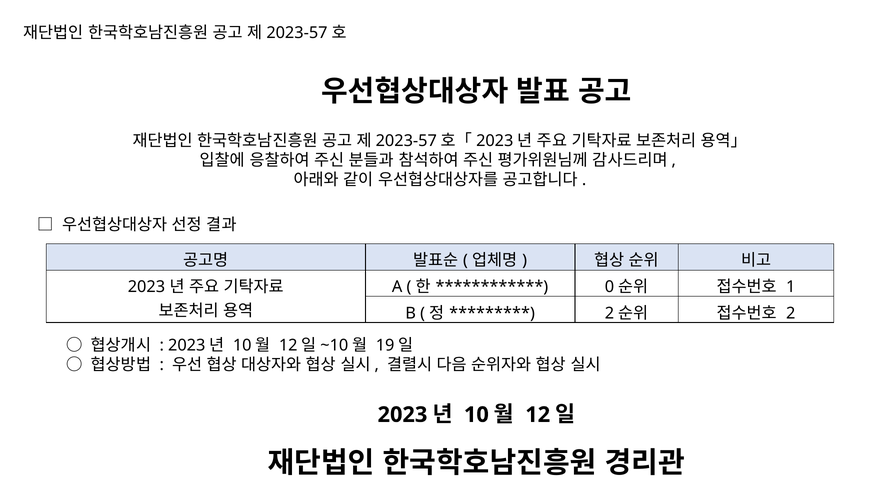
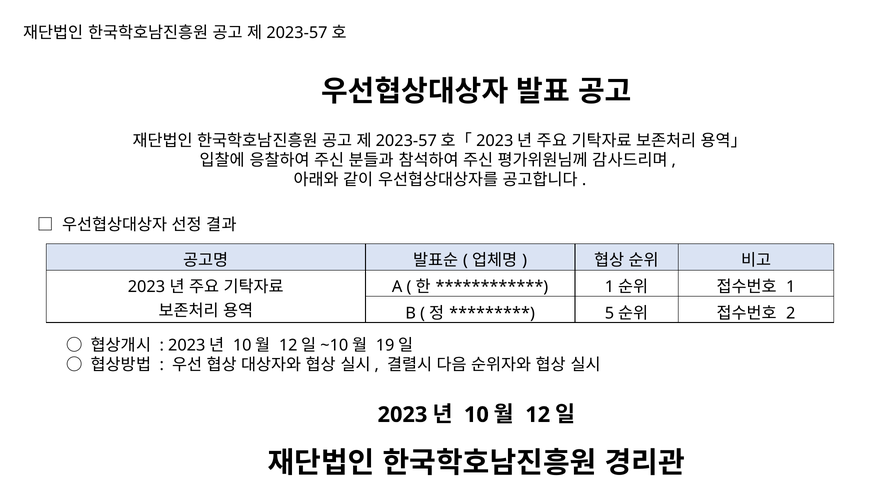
0 at (609, 287): 0 -> 1
2 at (609, 313): 2 -> 5
